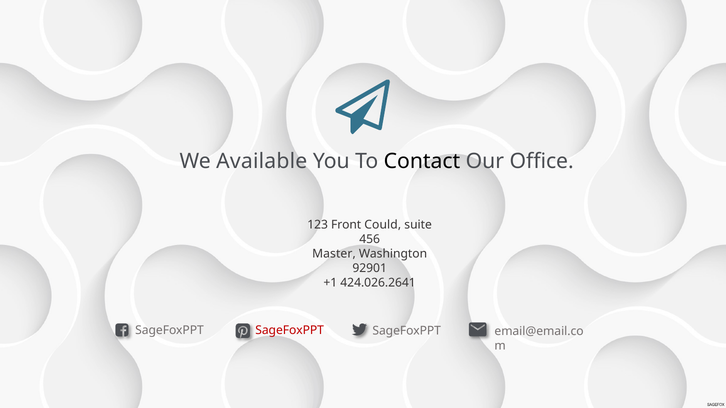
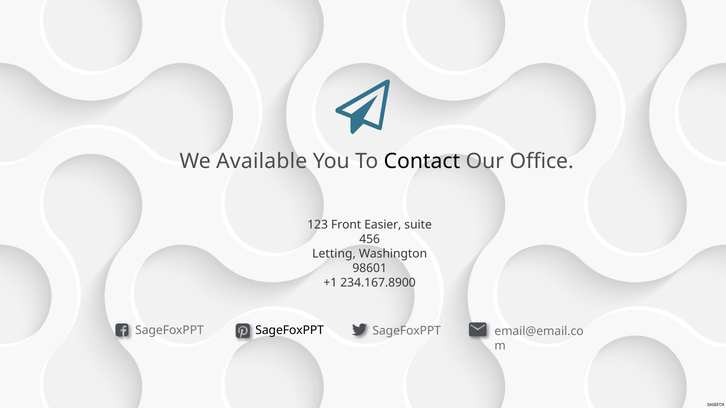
Could: Could -> Easier
Master: Master -> Letting
92901: 92901 -> 98601
424.026.2641: 424.026.2641 -> 234.167.8900
SageFoxPPT at (290, 330) colour: red -> black
